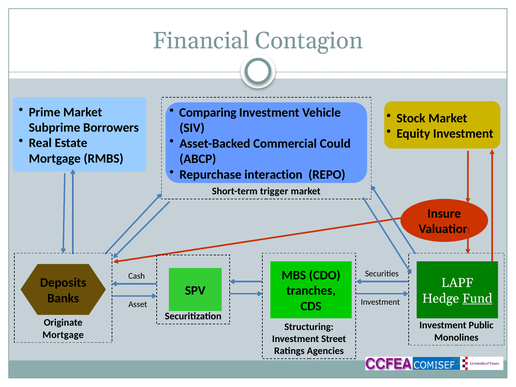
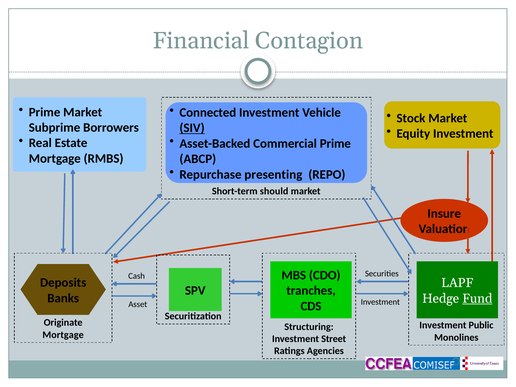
Comparing: Comparing -> Connected
SIV underline: none -> present
Commercial Could: Could -> Prime
interaction: interaction -> presenting
trigger: trigger -> should
